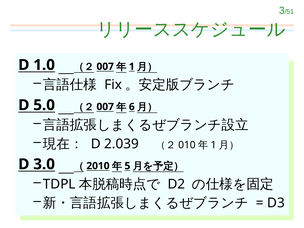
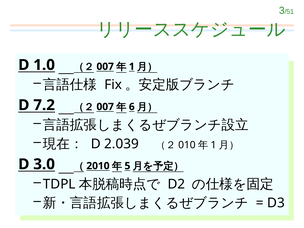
5.0: 5.0 -> 7.2
